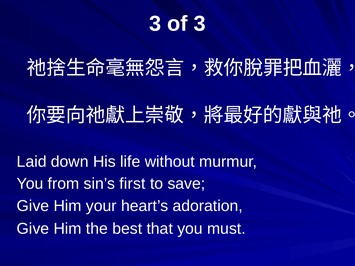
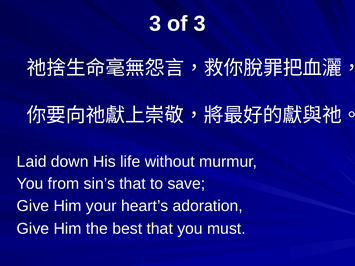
sin’s first: first -> that
